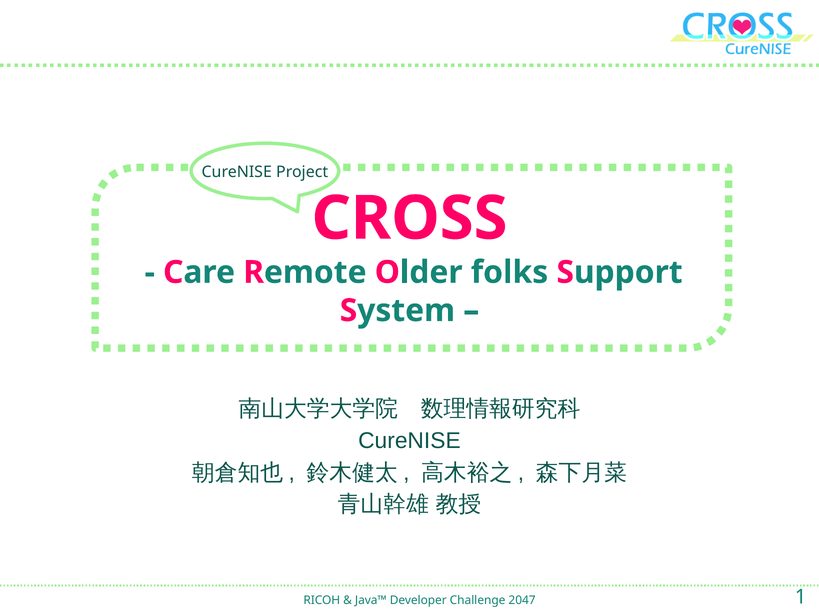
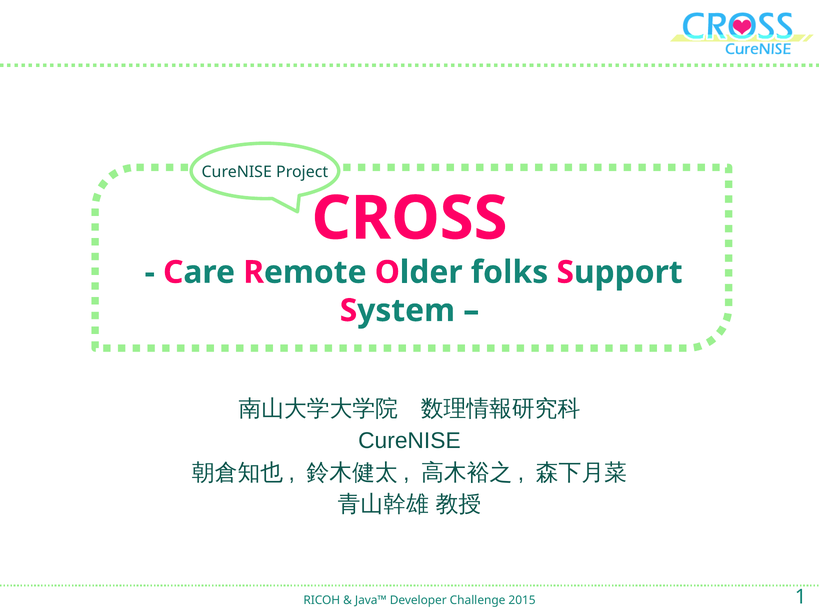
2047: 2047 -> 2015
